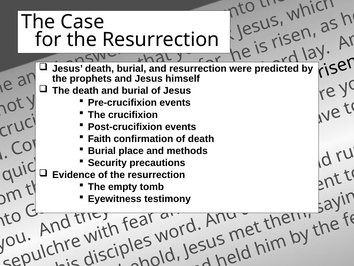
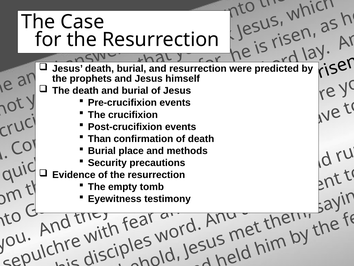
Faith: Faith -> Than
